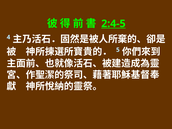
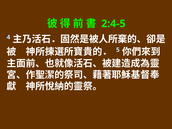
2:4-5 underline: present -> none
